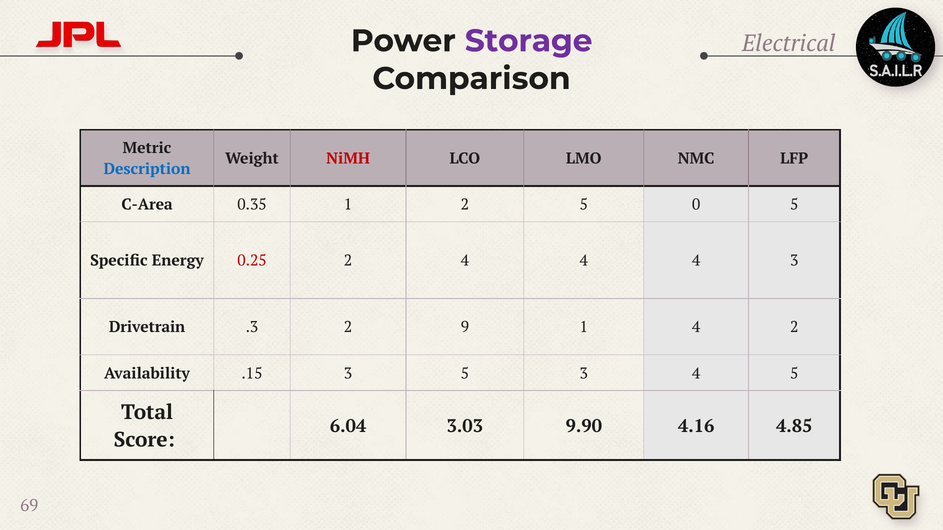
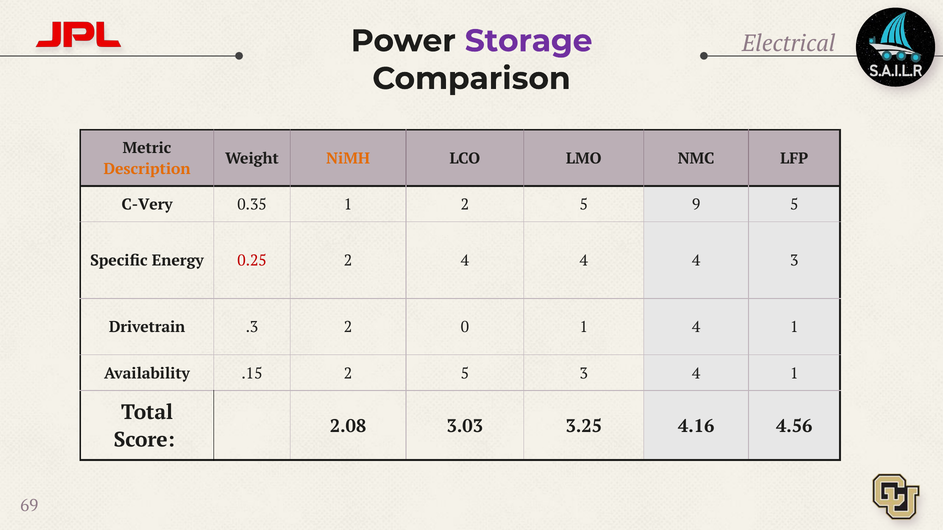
NiMH colour: red -> orange
Description colour: blue -> orange
C-Area: C-Area -> C-Very
0: 0 -> 9
9: 9 -> 0
1 4 2: 2 -> 1
.15 3: 3 -> 2
3 4 5: 5 -> 1
6.04: 6.04 -> 2.08
9.90: 9.90 -> 3.25
4.85: 4.85 -> 4.56
